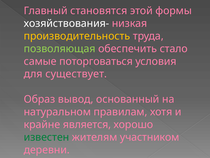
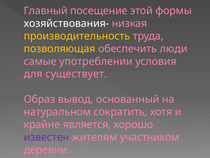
становятся: становятся -> посещение
позволяющая colour: light green -> yellow
стало: стало -> люди
поторговаться: поторговаться -> употреблении
правилам: правилам -> сократить
известен colour: green -> purple
